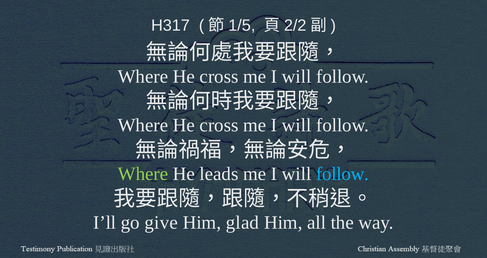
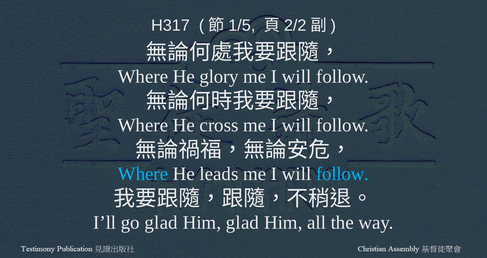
cross at (219, 77): cross -> glory
Where at (143, 174) colour: light green -> light blue
go give: give -> glad
